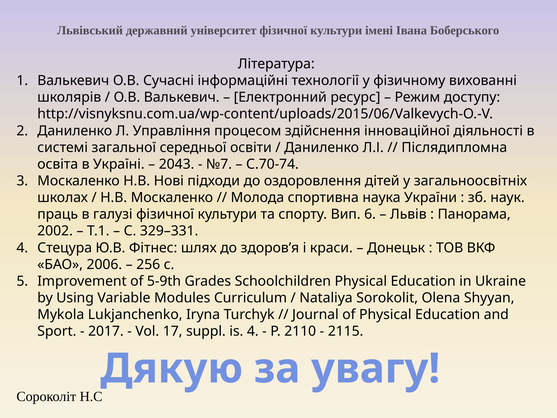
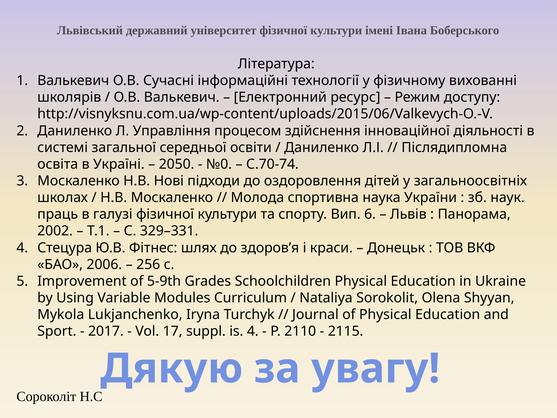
2043: 2043 -> 2050
№7: №7 -> №0
